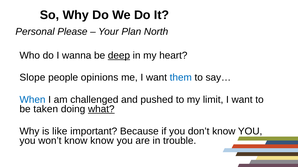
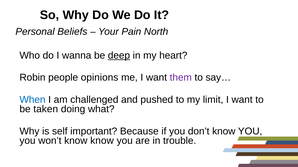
Please: Please -> Beliefs
Plan: Plan -> Pain
Slope: Slope -> Robin
them colour: blue -> purple
what underline: present -> none
like: like -> self
